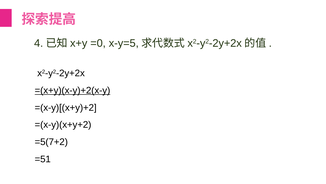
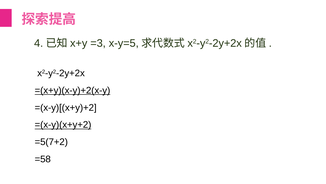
=0: =0 -> =3
=(x-y)(x+y+2 underline: none -> present
=51: =51 -> =58
